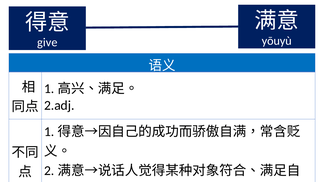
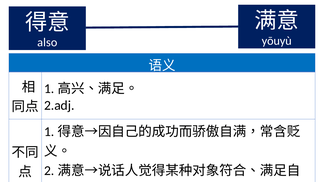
give: give -> also
